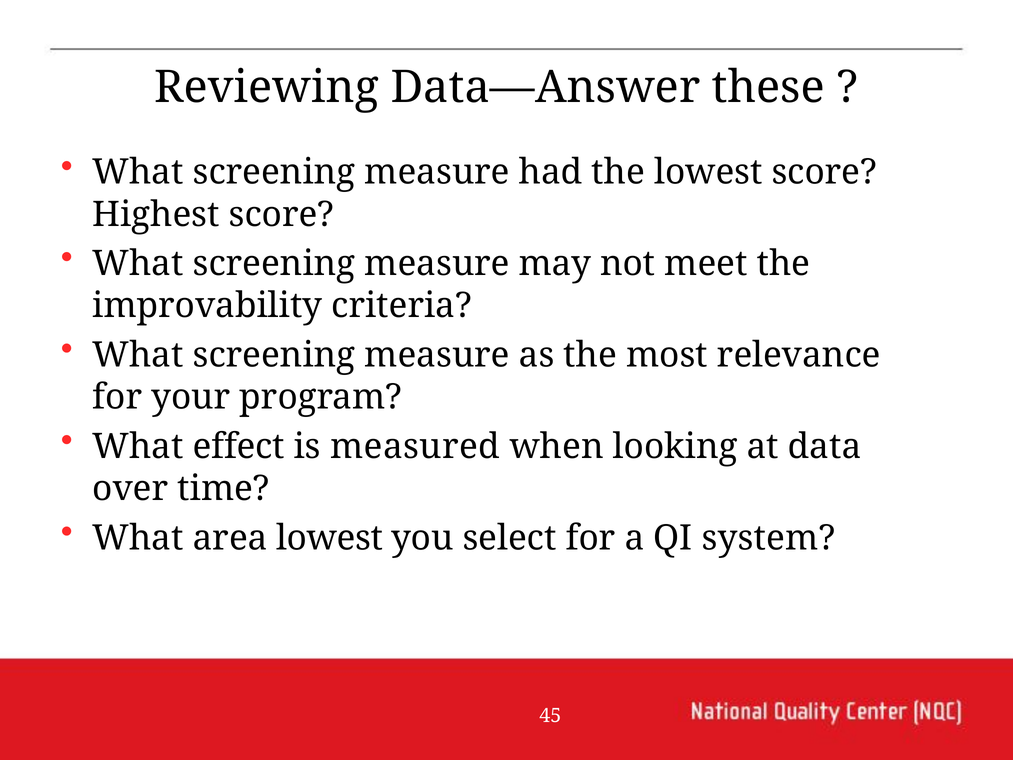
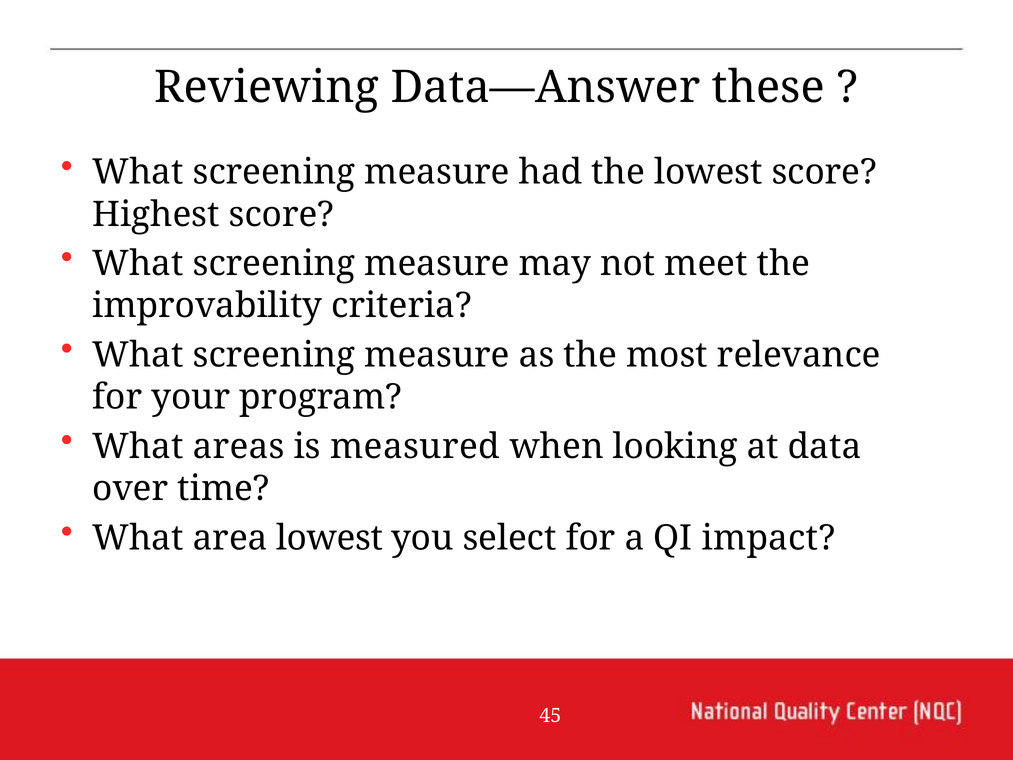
effect: effect -> areas
system: system -> impact
